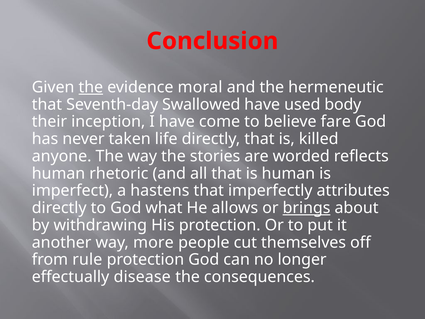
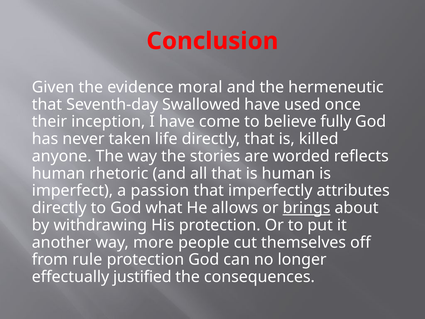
the at (91, 87) underline: present -> none
body: body -> once
fare: fare -> fully
hastens: hastens -> passion
disease: disease -> justified
